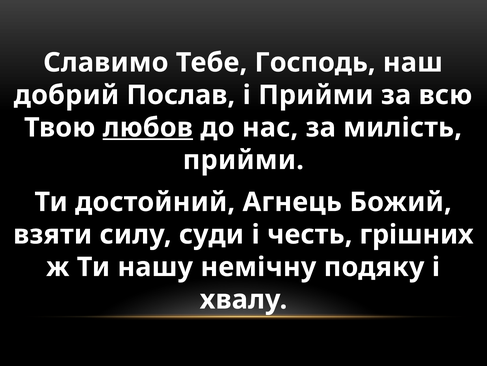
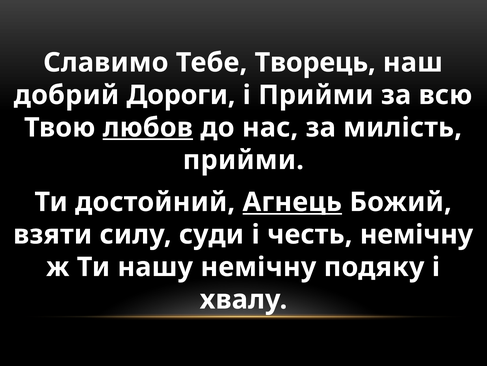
Господь: Господь -> Творець
Послав: Послав -> Дороги
Агнець underline: none -> present
честь грішних: грішних -> немічну
